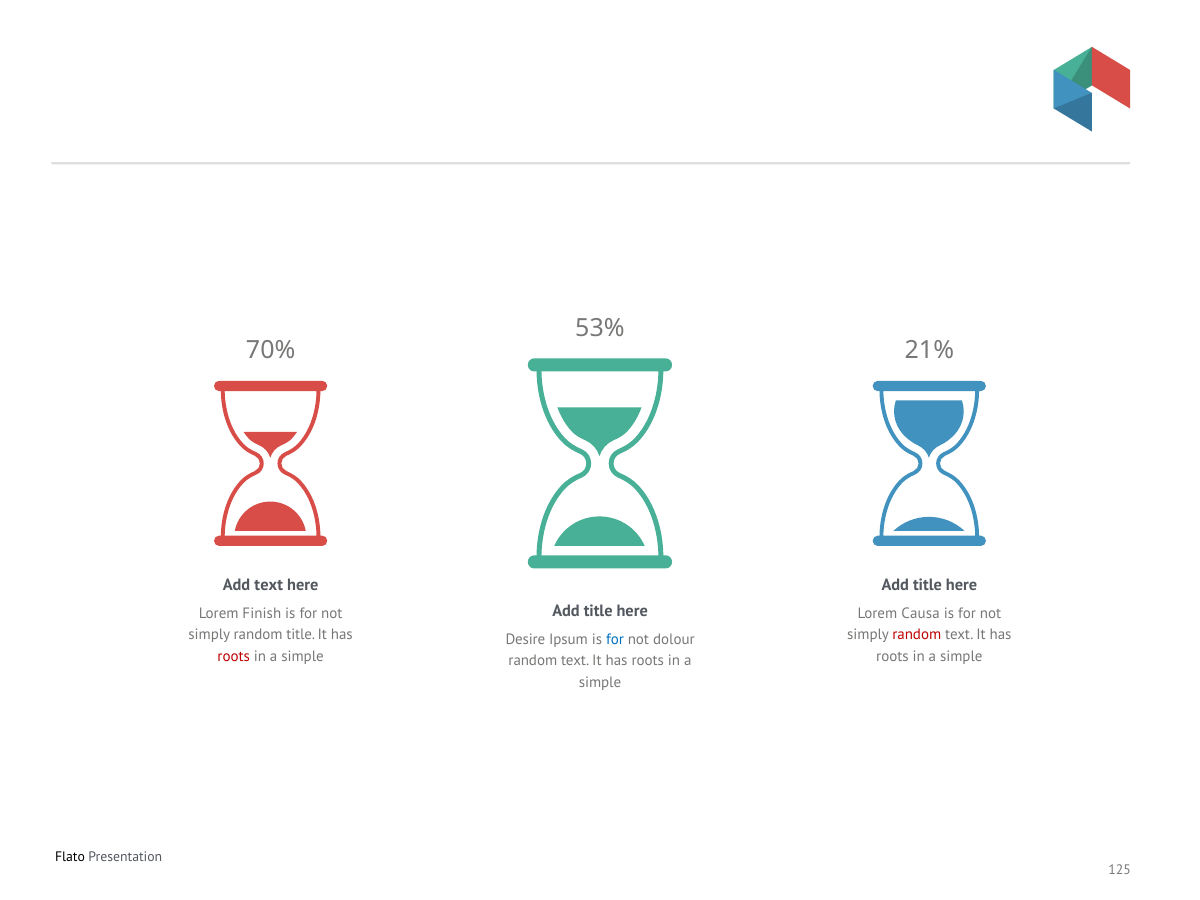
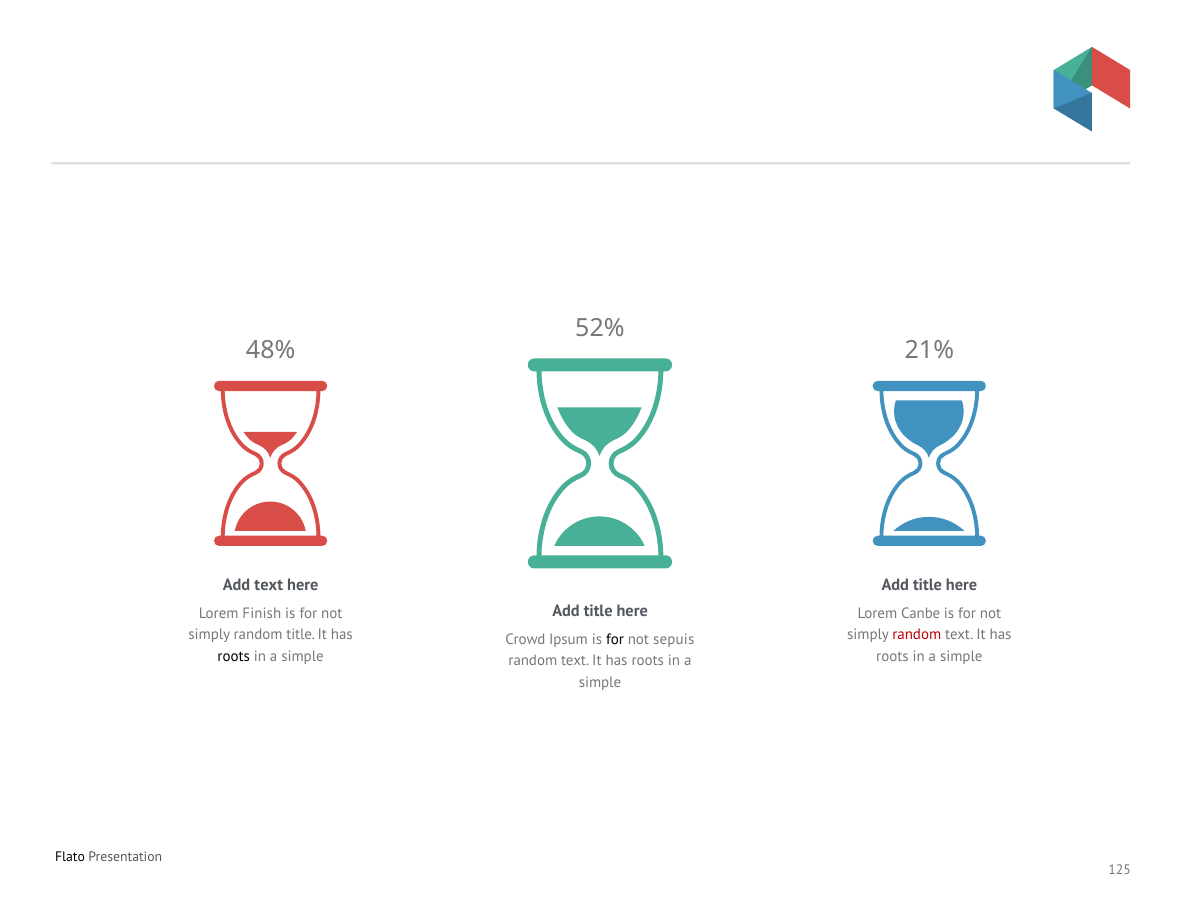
53%: 53% -> 52%
70%: 70% -> 48%
Causa: Causa -> Canbe
Desire: Desire -> Crowd
for at (615, 639) colour: blue -> black
dolour: dolour -> sepuis
roots at (234, 656) colour: red -> black
